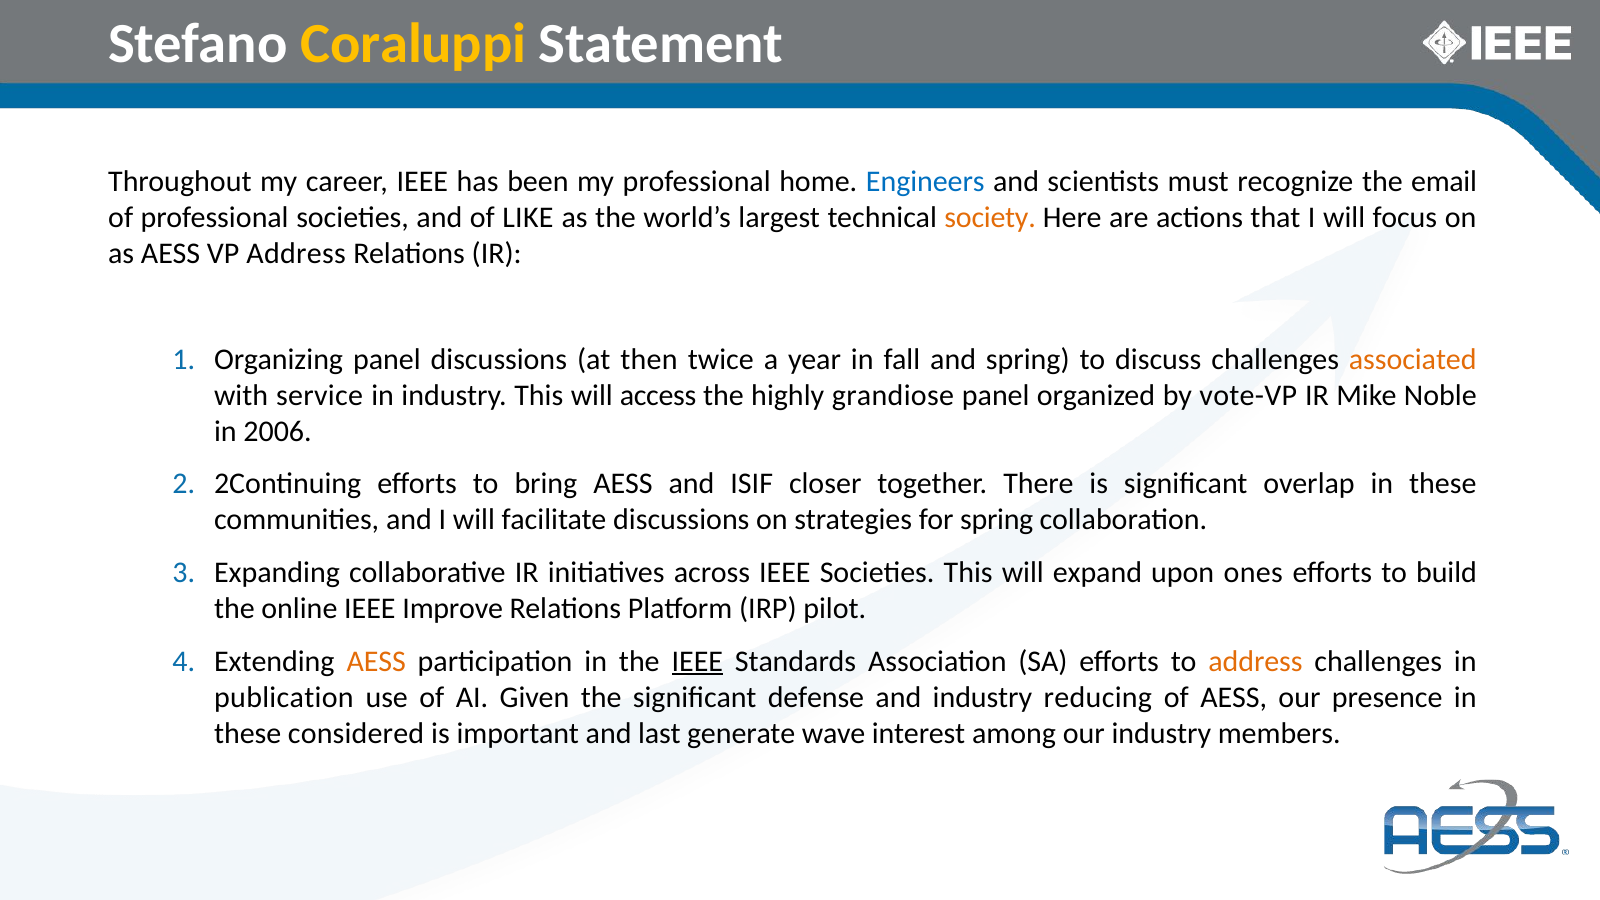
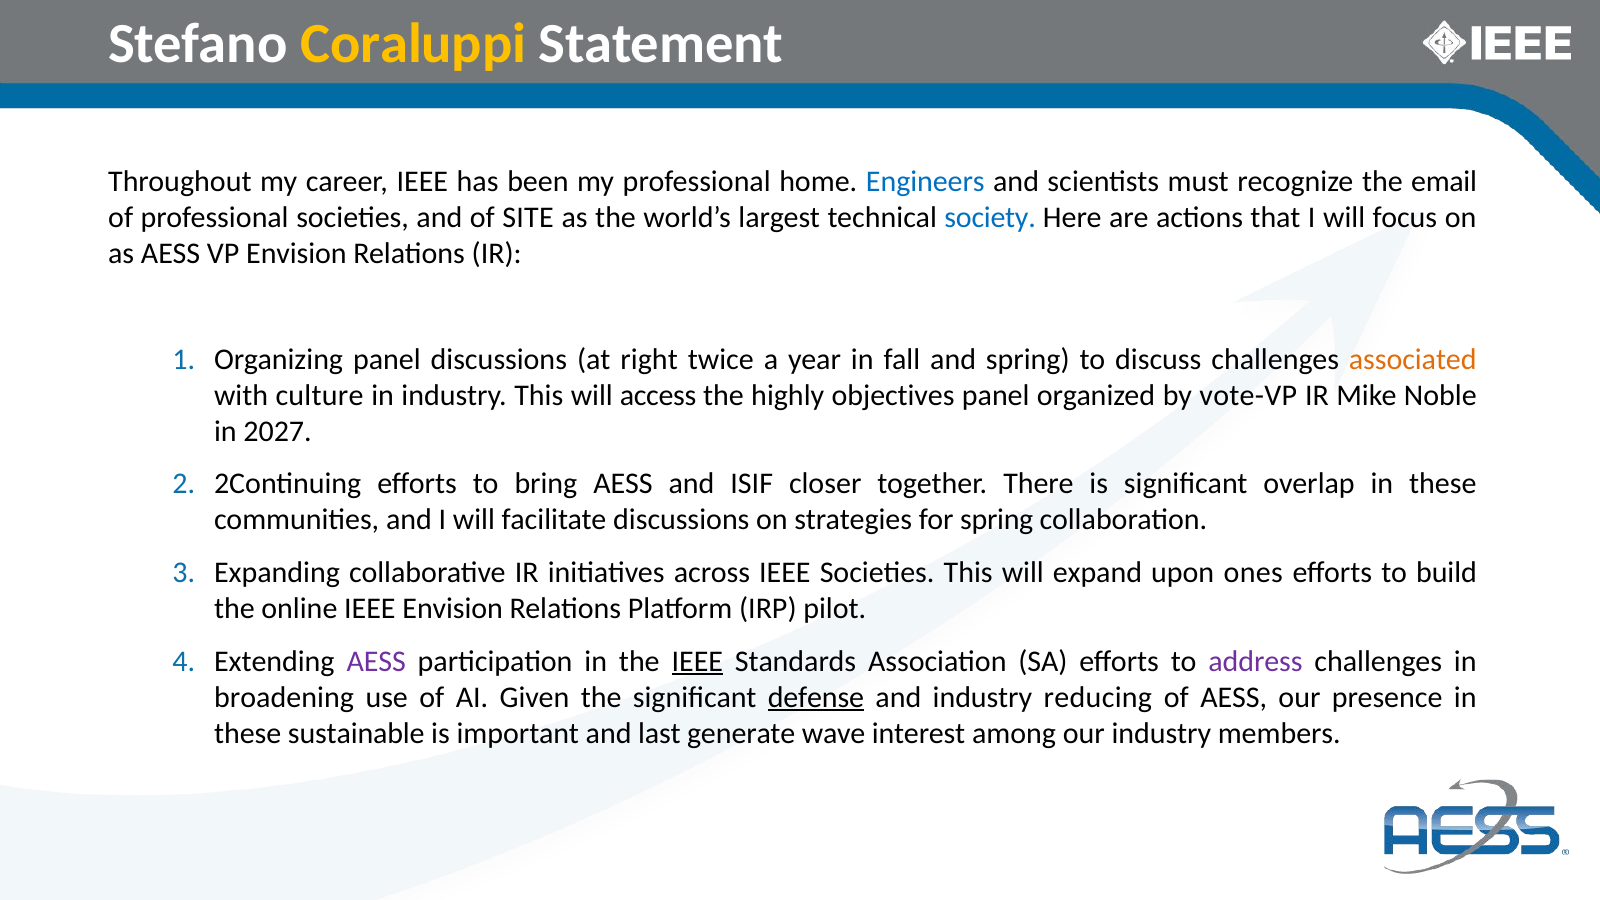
LIKE: LIKE -> SITE
society colour: orange -> blue
VP Address: Address -> Envision
then: then -> right
service: service -> culture
grandiose: grandiose -> objectives
2006: 2006 -> 2027
IEEE Improve: Improve -> Envision
AESS at (376, 661) colour: orange -> purple
address at (1255, 661) colour: orange -> purple
publication: publication -> broadening
defense underline: none -> present
considered: considered -> sustainable
